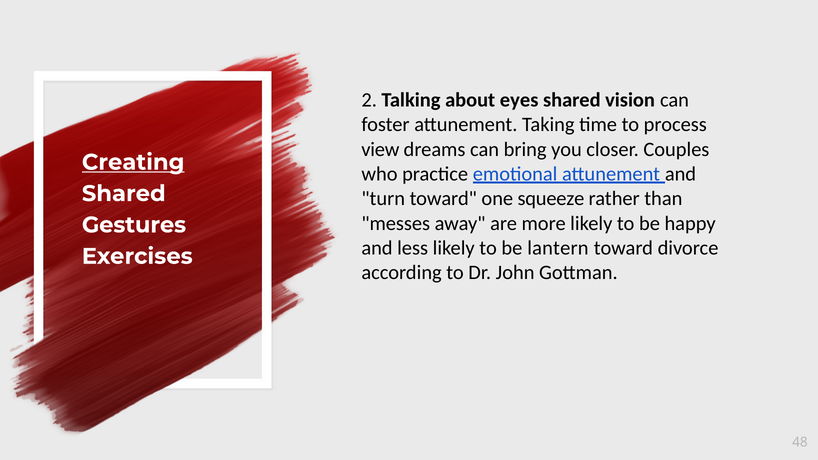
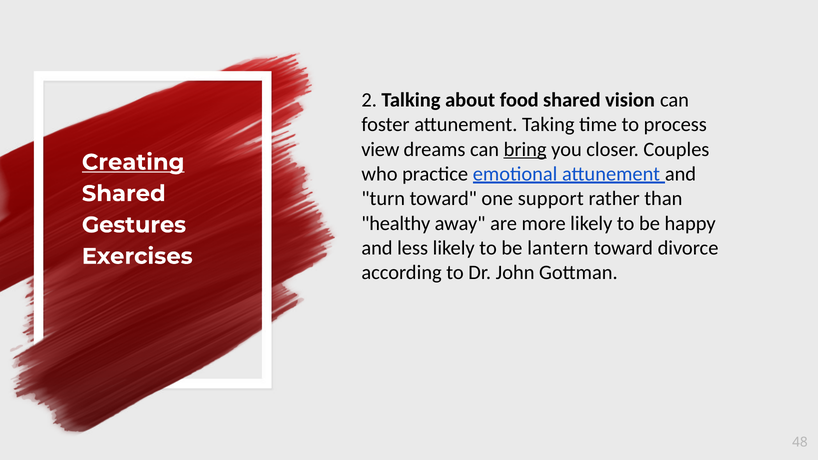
eyes: eyes -> food
bring underline: none -> present
squeeze: squeeze -> support
messes: messes -> healthy
